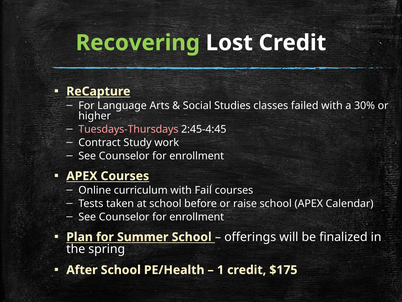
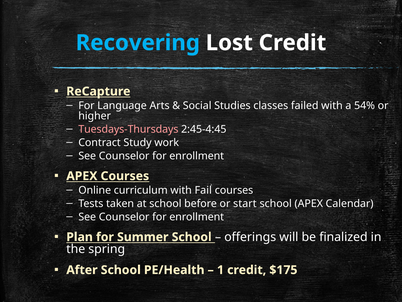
Recovering colour: light green -> light blue
30%: 30% -> 54%
raise: raise -> start
